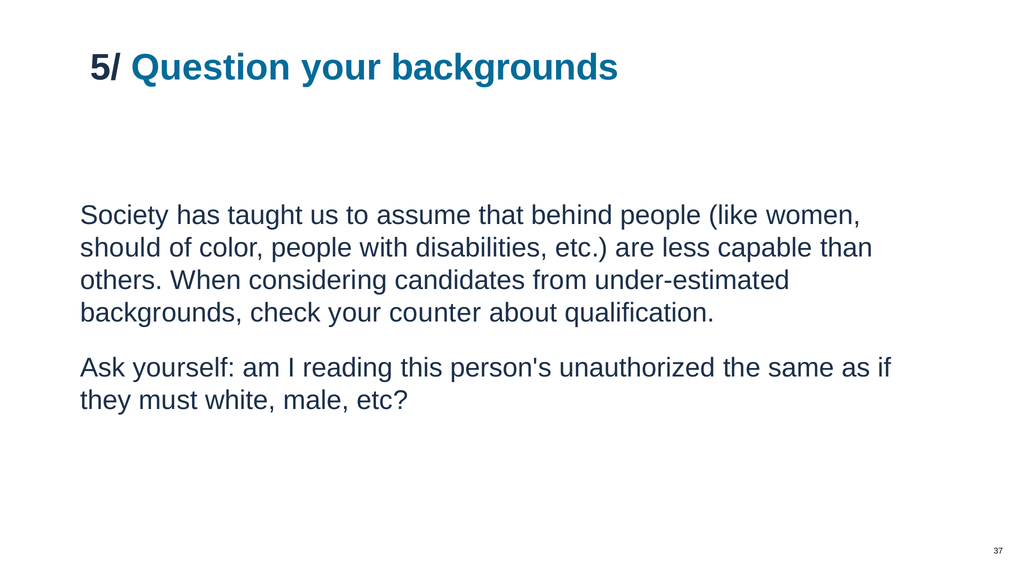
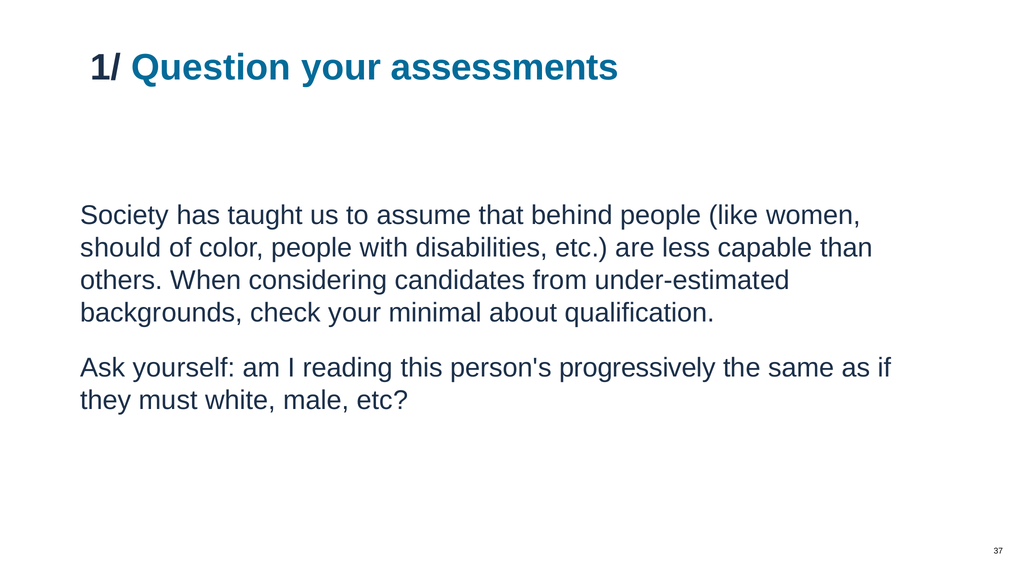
5/: 5/ -> 1/
your backgrounds: backgrounds -> assessments
counter: counter -> minimal
unauthorized: unauthorized -> progressively
